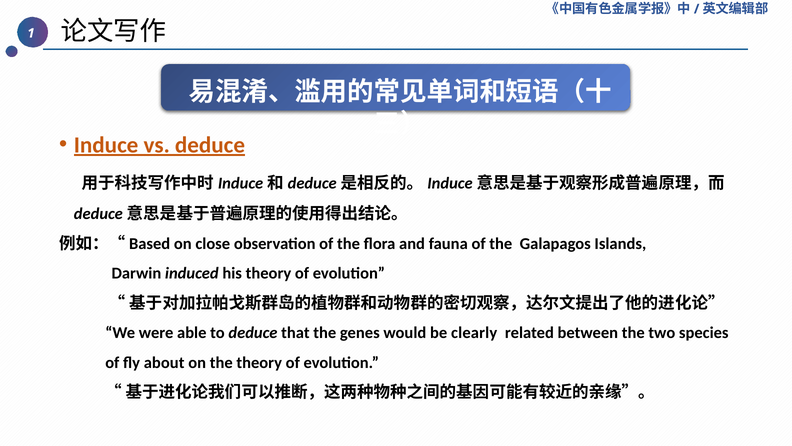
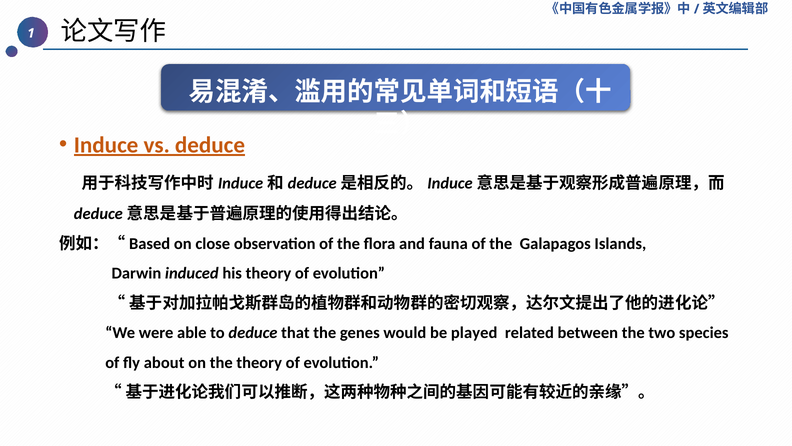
clearly: clearly -> played
